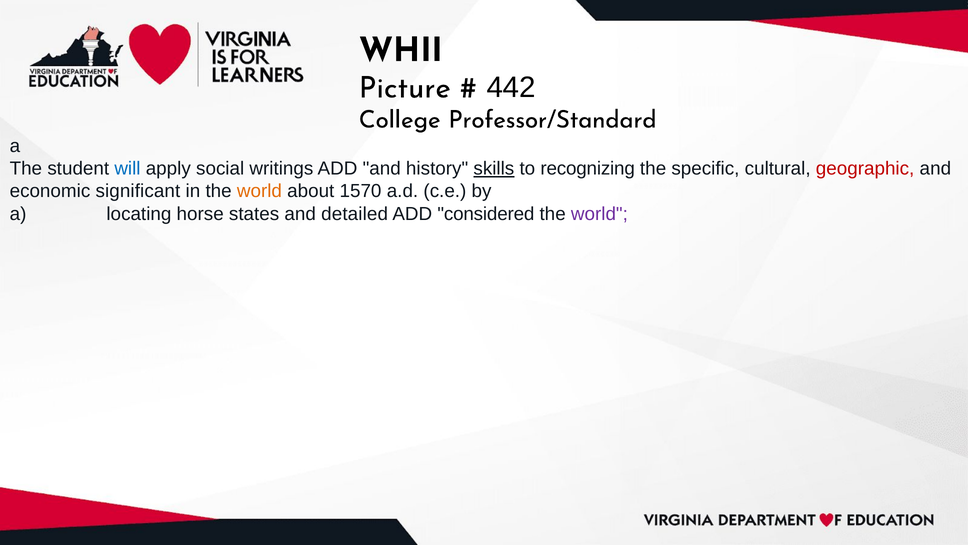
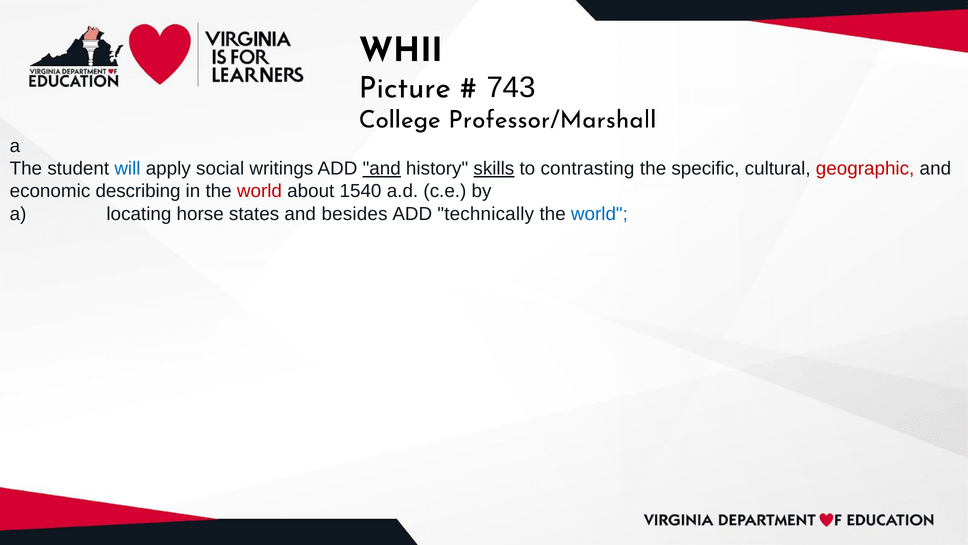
442: 442 -> 743
Professor/Standard: Professor/Standard -> Professor/Marshall
and at (382, 168) underline: none -> present
recognizing: recognizing -> contrasting
significant: significant -> describing
world at (259, 191) colour: orange -> red
1570: 1570 -> 1540
detailed: detailed -> besides
considered: considered -> technically
world at (599, 214) colour: purple -> blue
